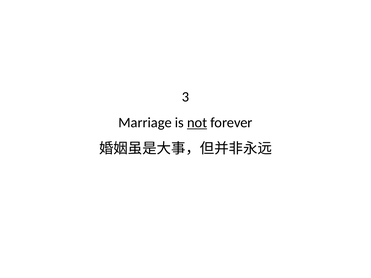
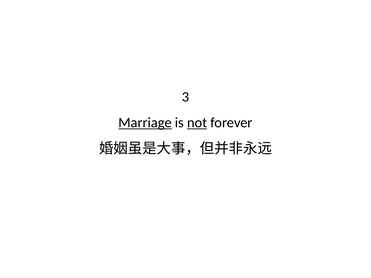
Marriage underline: none -> present
